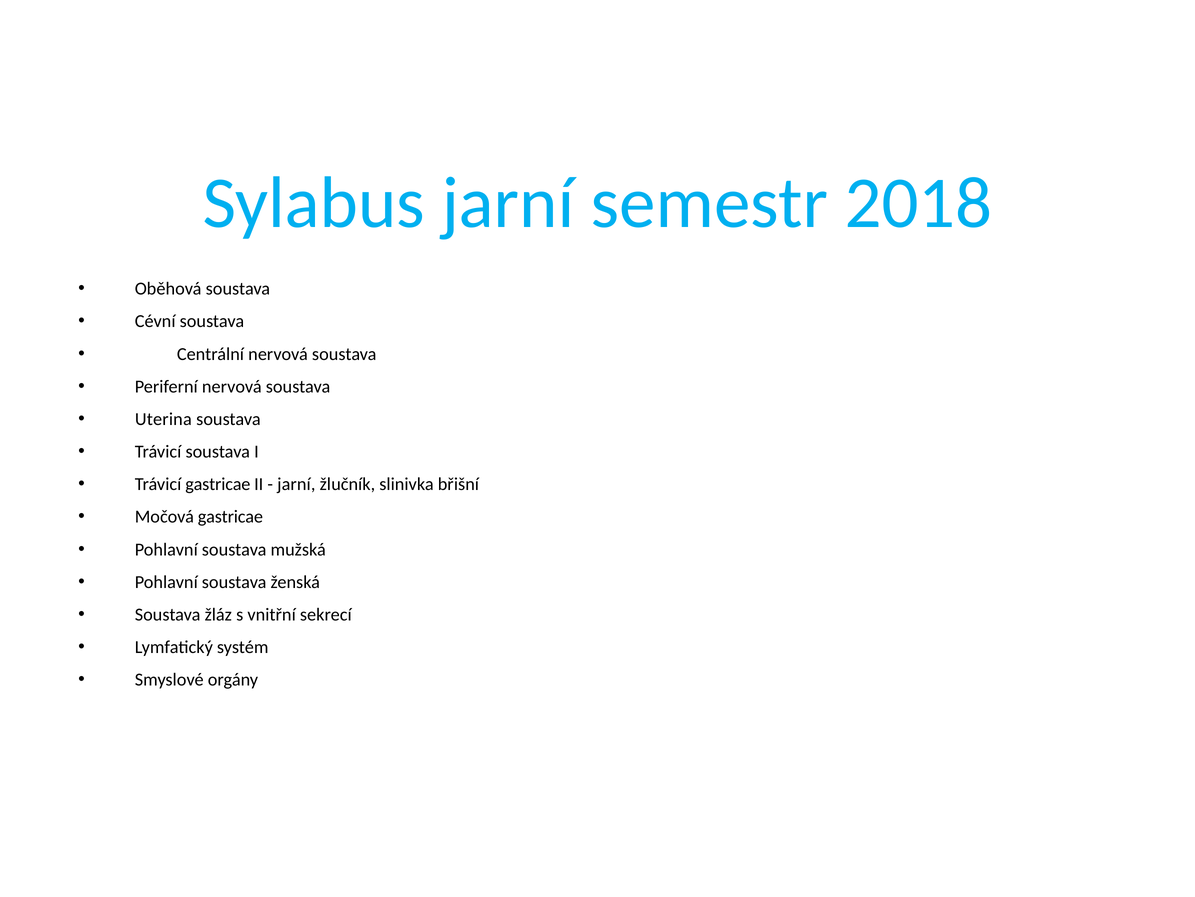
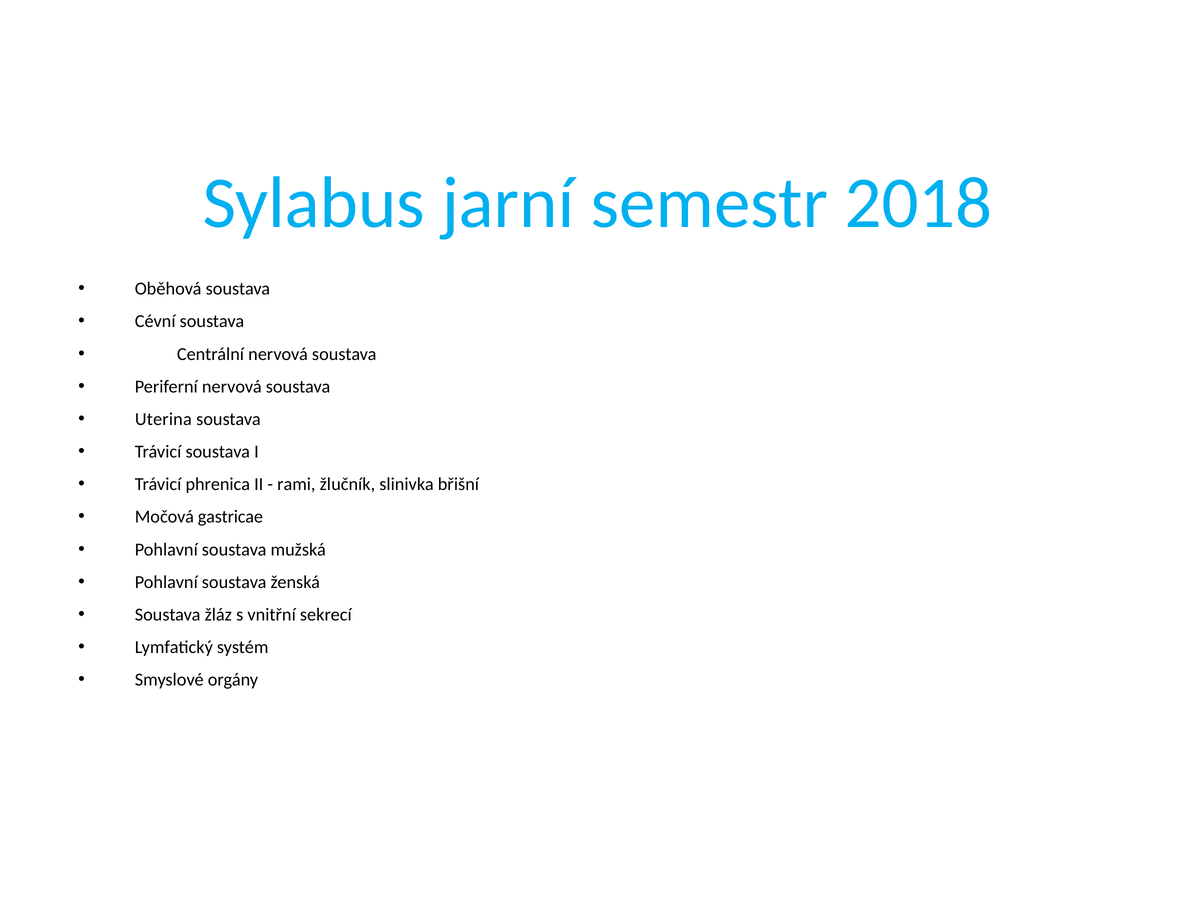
Trávicí gastricae: gastricae -> phrenica
jarní at (296, 484): jarní -> rami
